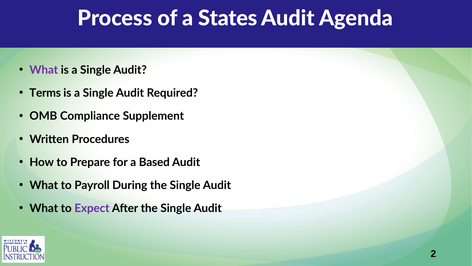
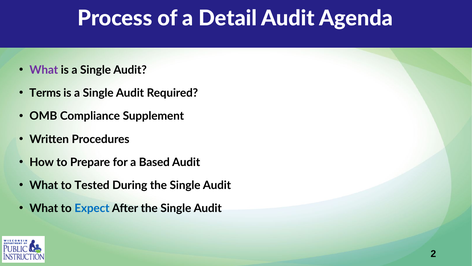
States: States -> Detail
Payroll: Payroll -> Tested
Expect colour: purple -> blue
